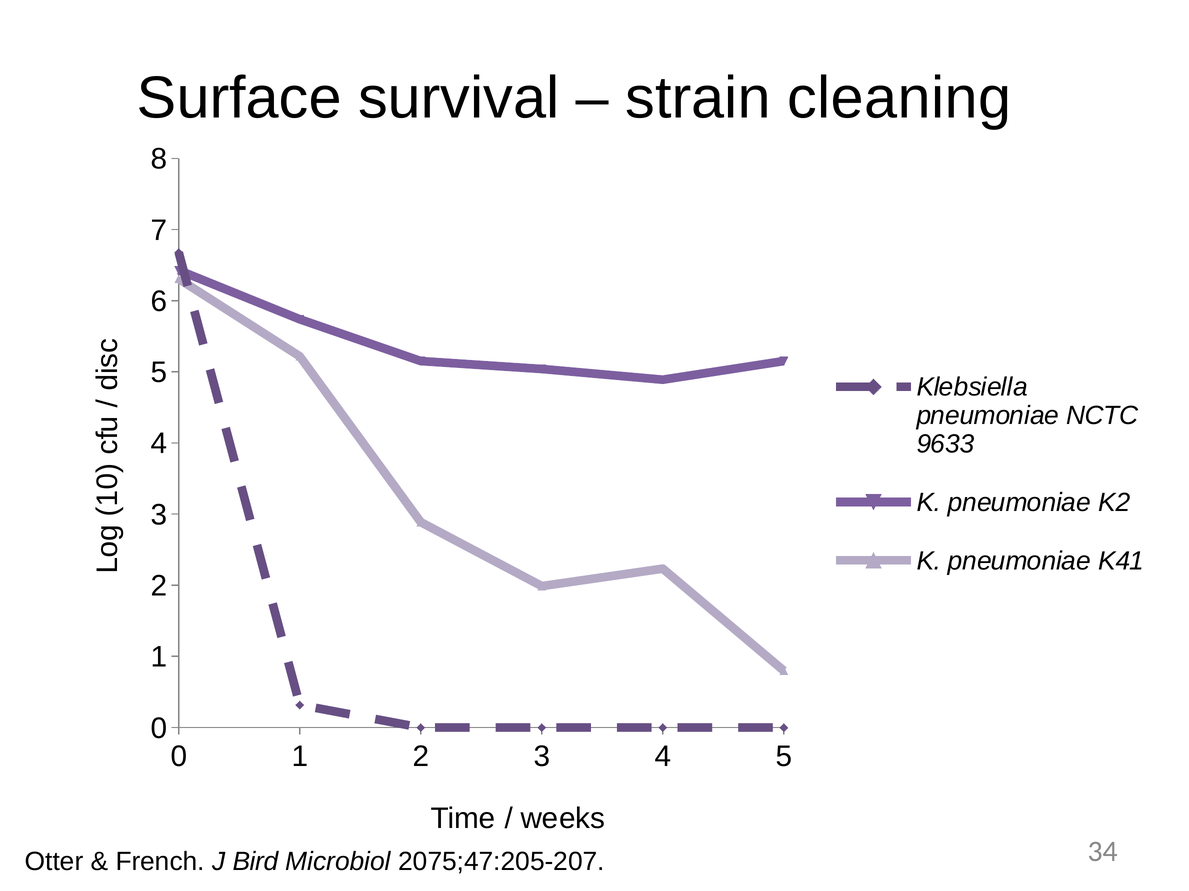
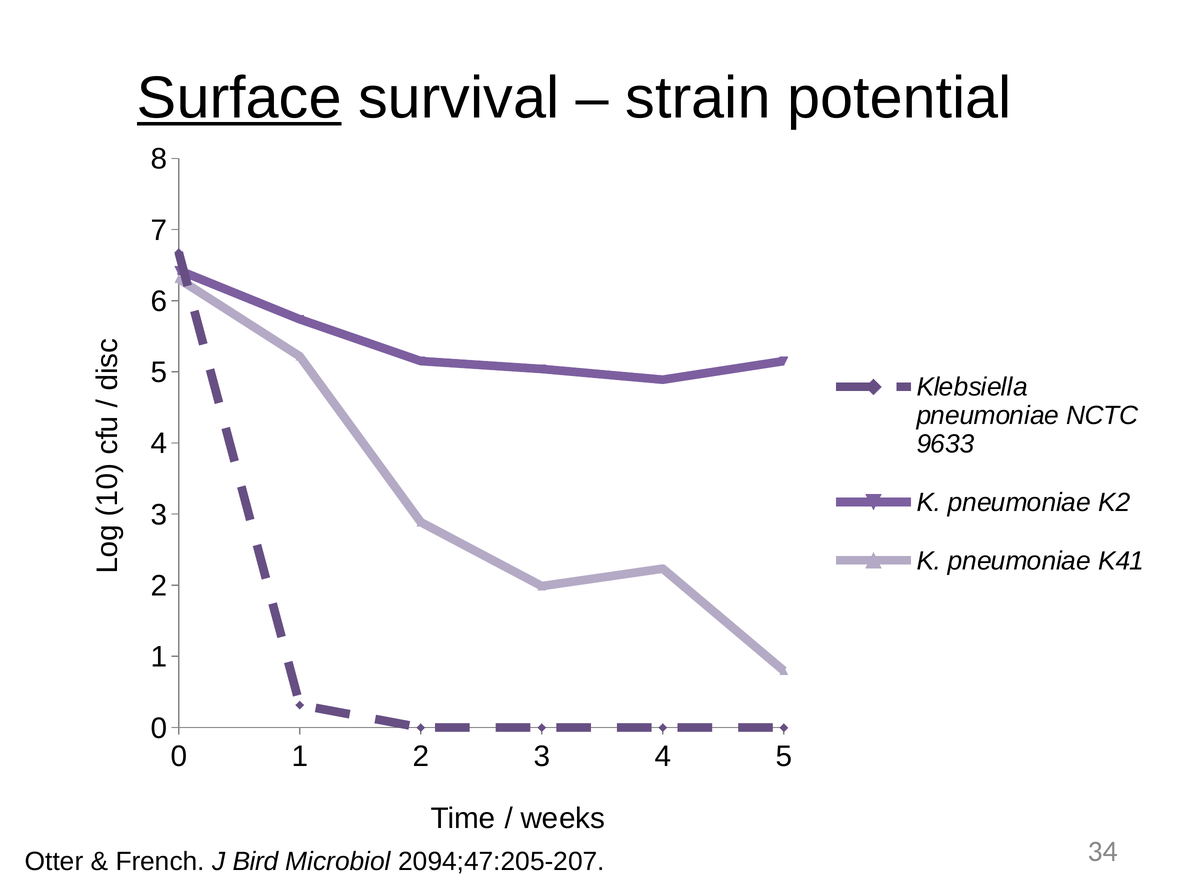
Surface underline: none -> present
cleaning: cleaning -> potential
2075;47:205-207: 2075;47:205-207 -> 2094;47:205-207
